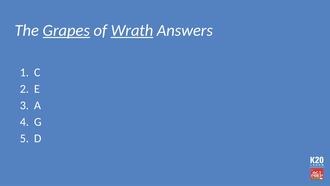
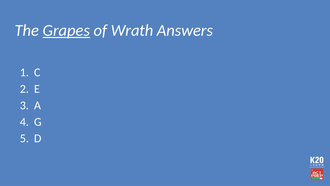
Wrath underline: present -> none
